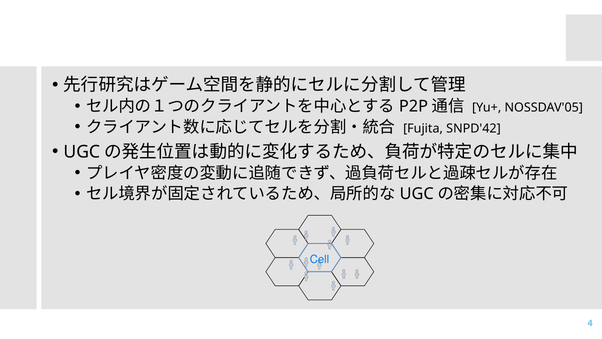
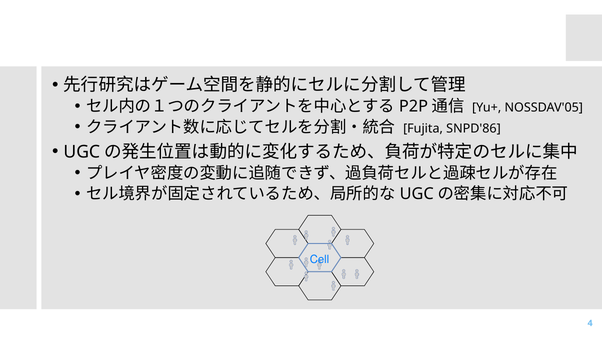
SNPD'42: SNPD'42 -> SNPD'86
